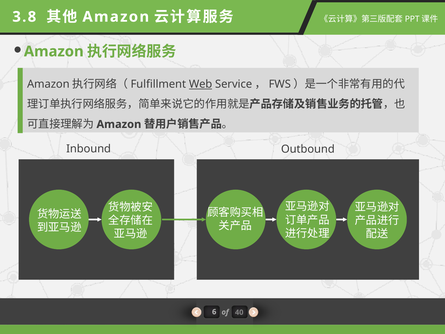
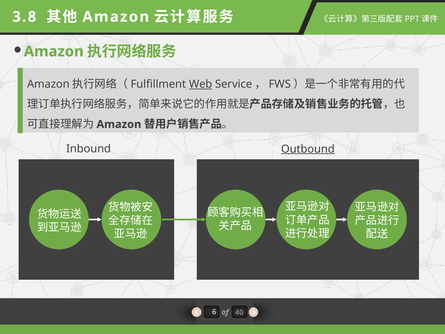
Outbound underline: none -> present
